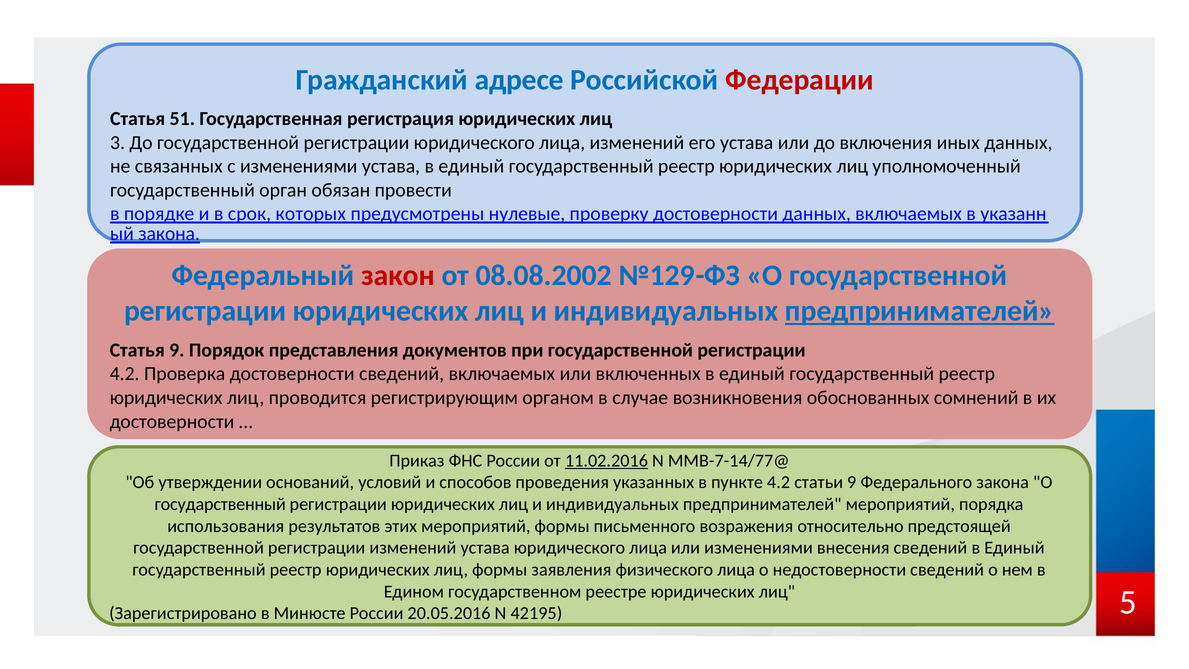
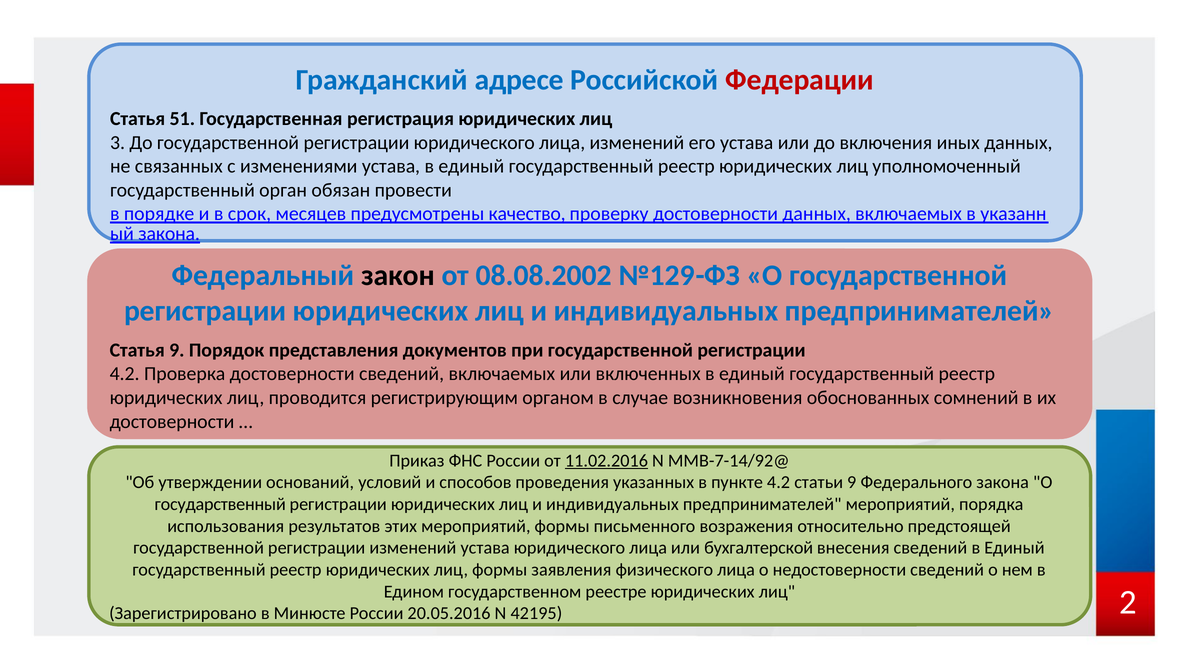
которых: которых -> месяцев
нулевые: нулевые -> качество
закон colour: red -> black
предпринимателей at (920, 311) underline: present -> none
ММВ-7-14/77@: ММВ-7-14/77@ -> ММВ-7-14/92@
или изменениями: изменениями -> бухгалтерской
5: 5 -> 2
